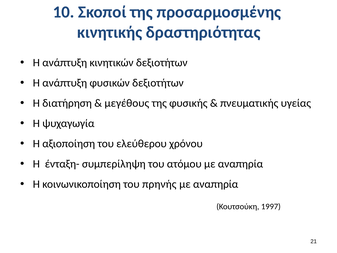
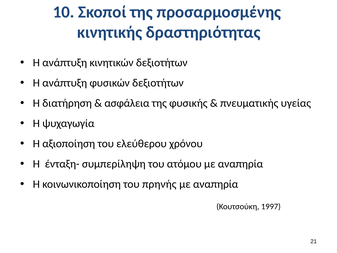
μεγέθους: μεγέθους -> ασφάλεια
